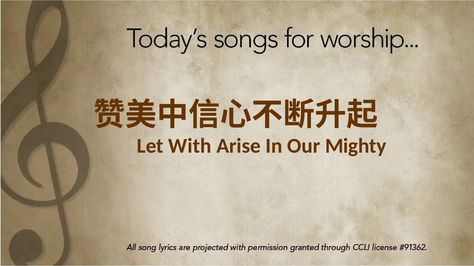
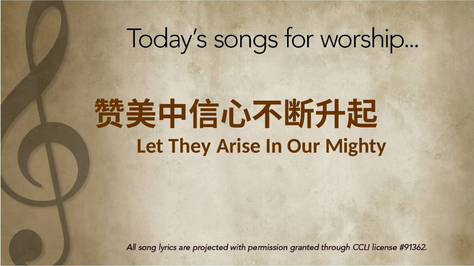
With: With -> They
